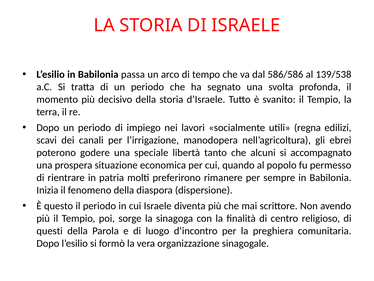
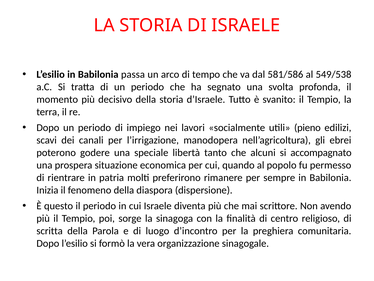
586/586: 586/586 -> 581/586
139/538: 139/538 -> 549/538
regna: regna -> pieno
questi: questi -> scritta
